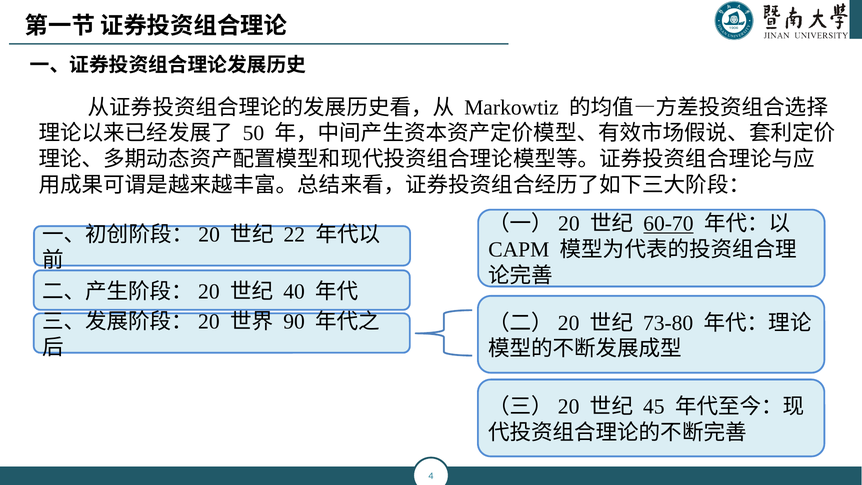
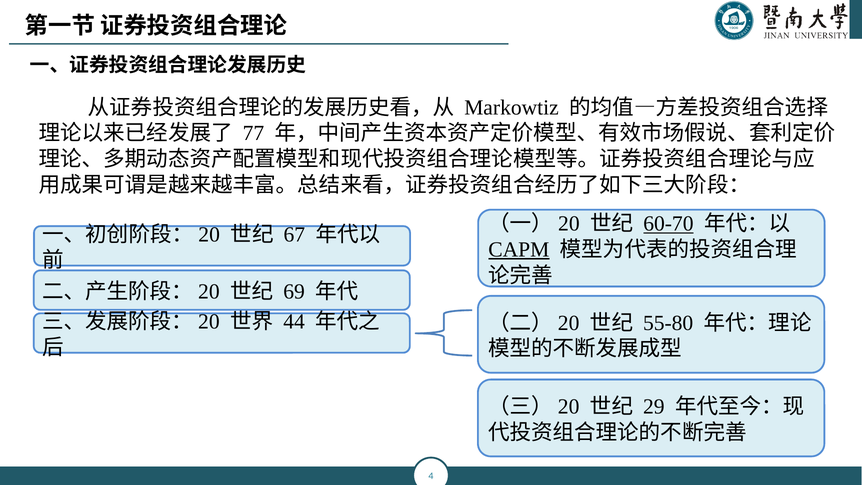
50: 50 -> 77
22: 22 -> 67
CAPM underline: none -> present
40: 40 -> 69
90: 90 -> 44
73-80: 73-80 -> 55-80
45: 45 -> 29
